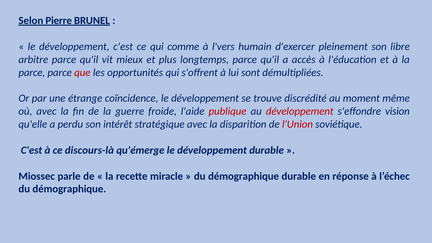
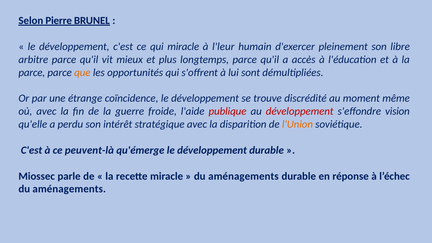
qui comme: comme -> miracle
l'vers: l'vers -> l'leur
que colour: red -> orange
l'Union colour: red -> orange
discours-là: discours-là -> peuvent-là
démographique at (244, 176): démographique -> aménagements
démographique at (69, 189): démographique -> aménagements
